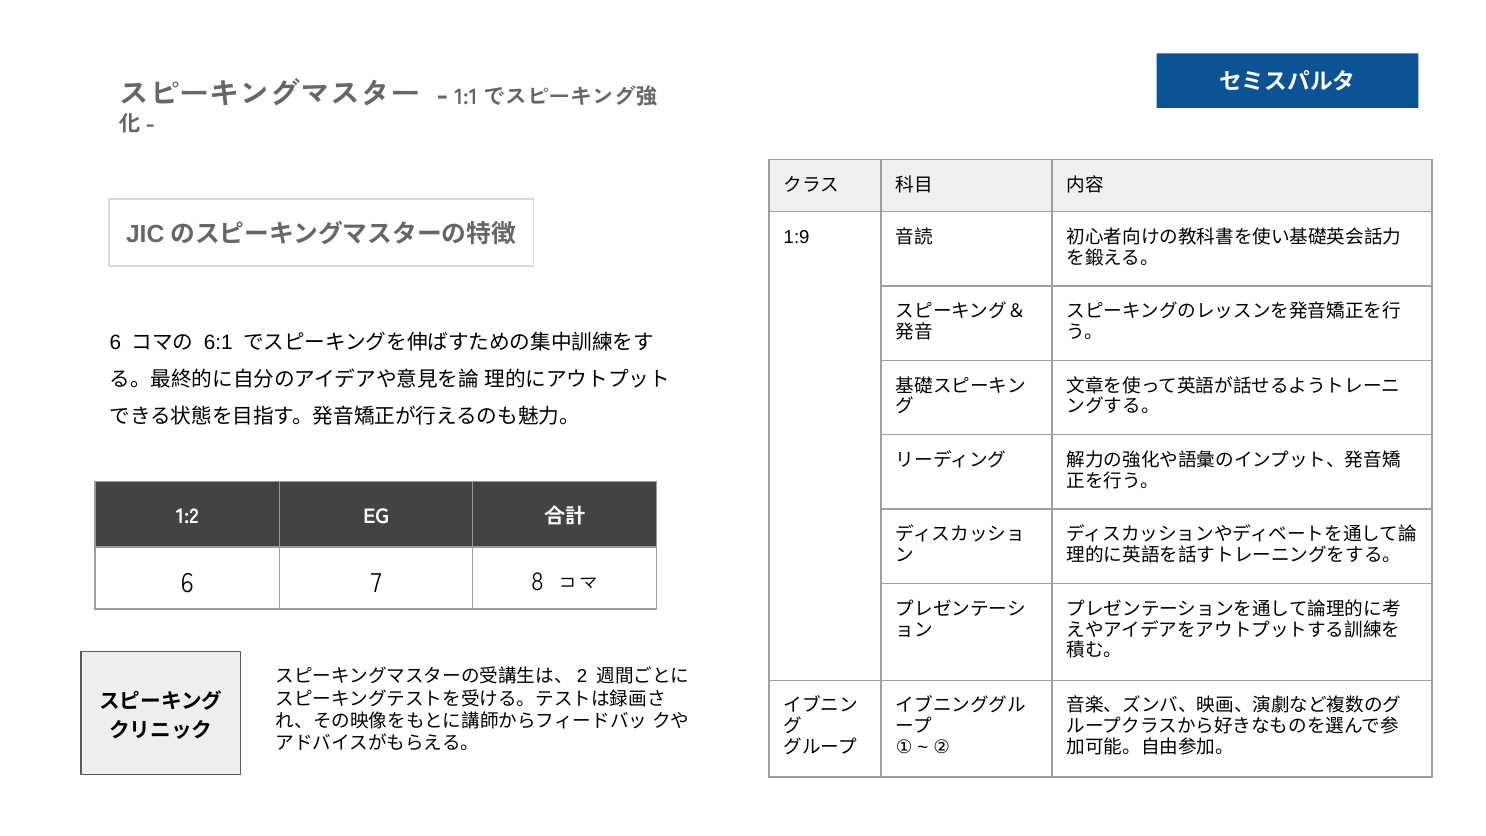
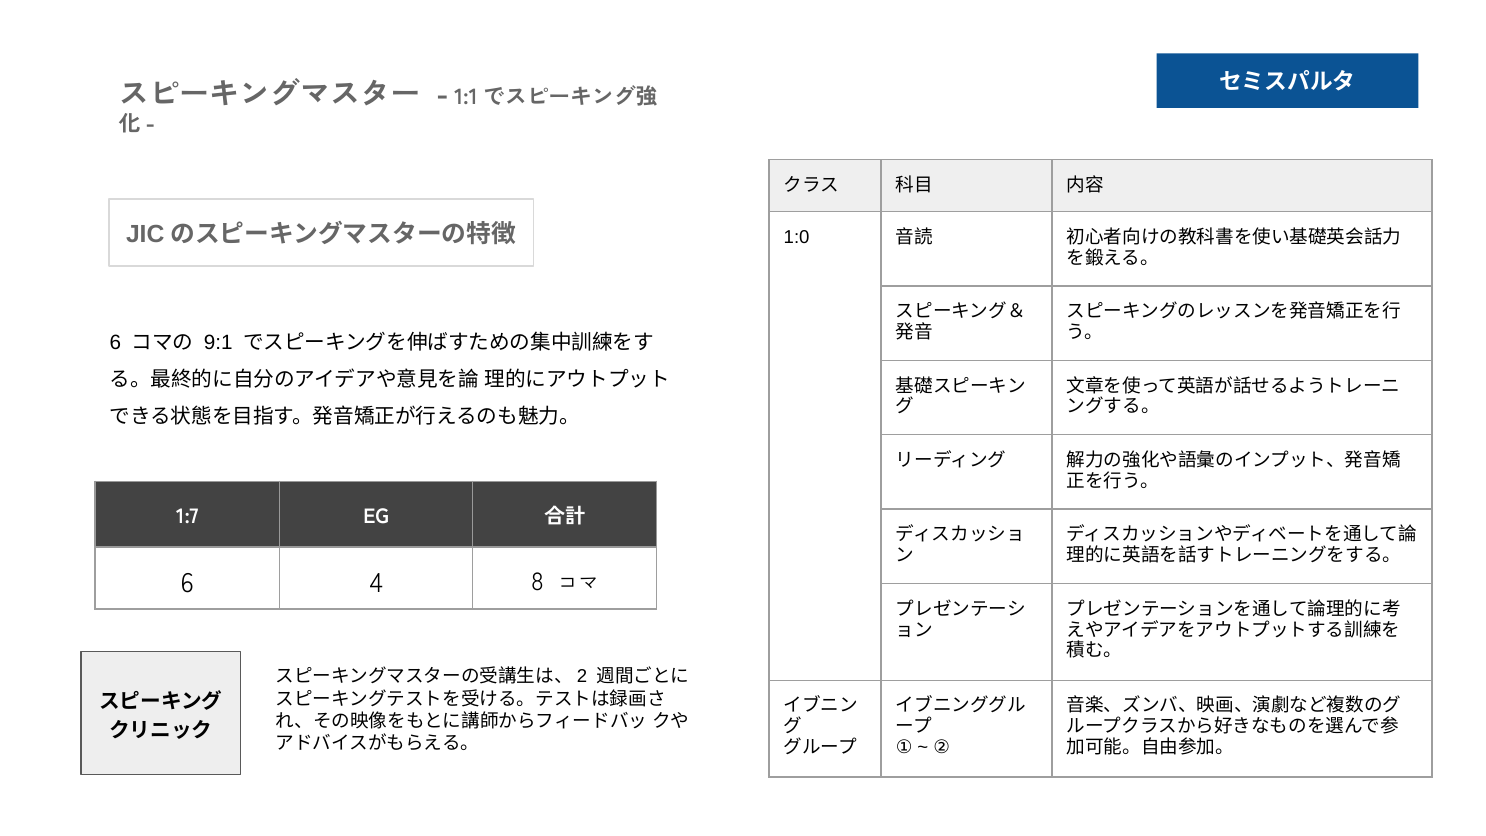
1:9: 1:9 -> 1:0
6:1: 6:1 -> 9:1
1:2: 1:2 -> 1:7
7: 7 -> 4
